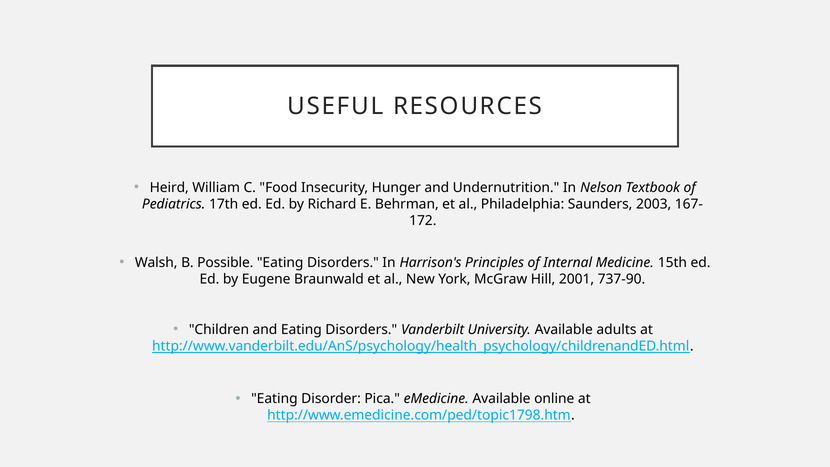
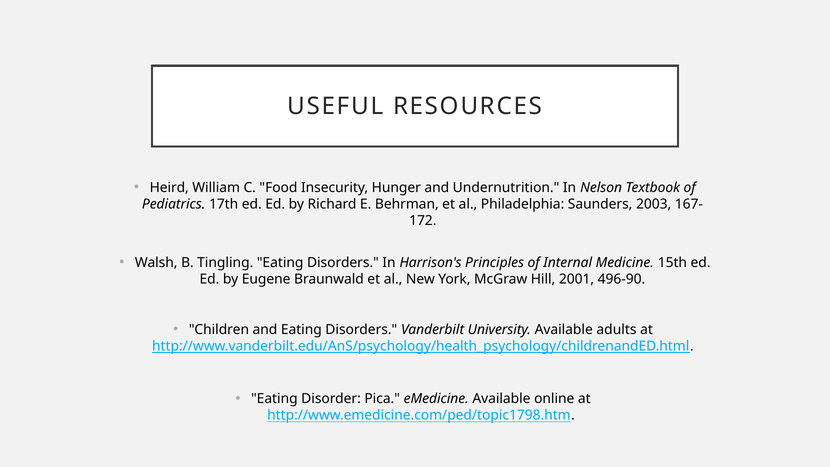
Possible: Possible -> Tingling
737-90: 737-90 -> 496-90
